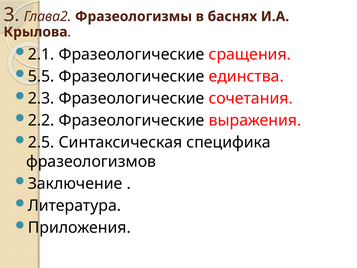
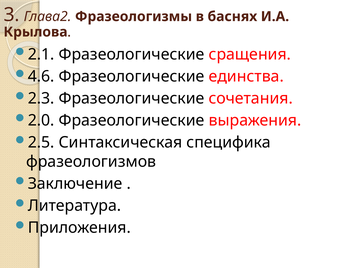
5.5: 5.5 -> 4.6
2.2: 2.2 -> 2.0
